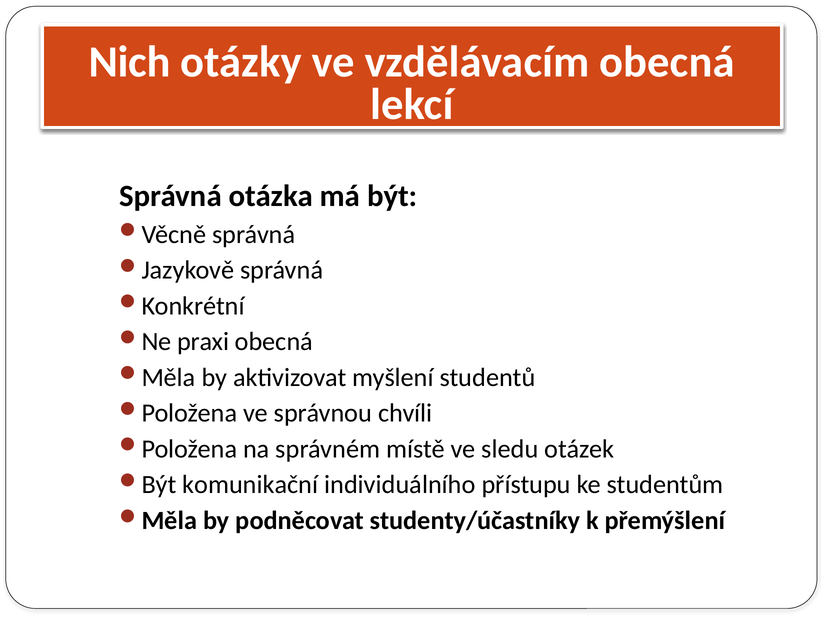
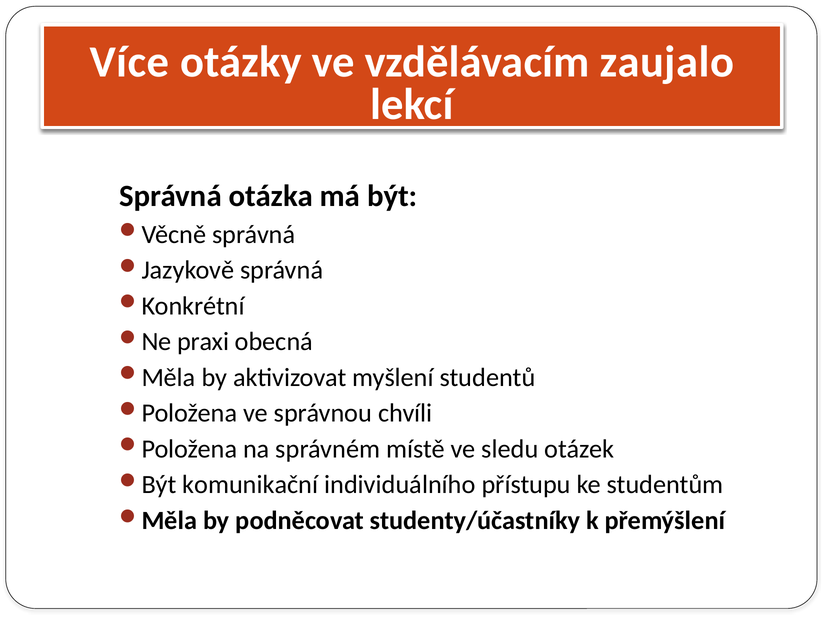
Nich: Nich -> Více
vzdělávacím obecná: obecná -> zaujalo
